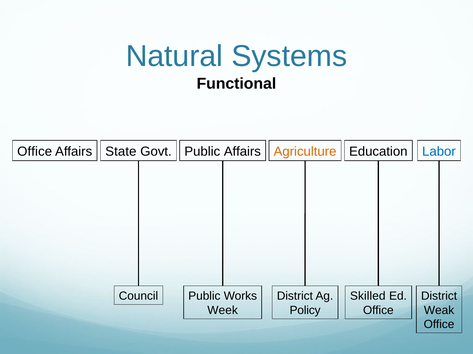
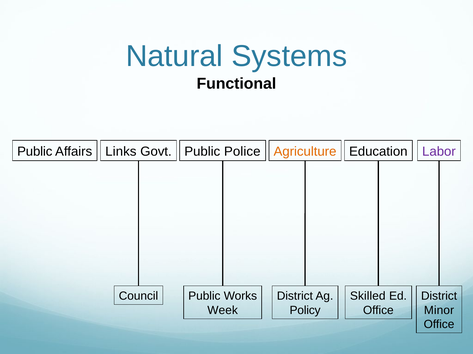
Office at (35, 152): Office -> Public
State: State -> Links
Public Affairs: Affairs -> Police
Labor colour: blue -> purple
Weak: Weak -> Minor
